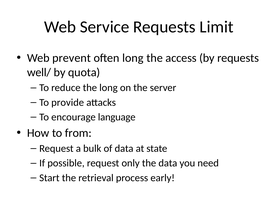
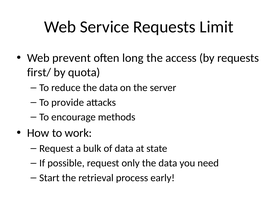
well/: well/ -> first/
reduce the long: long -> data
language: language -> methods
from: from -> work
